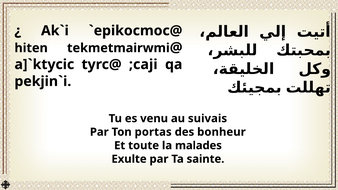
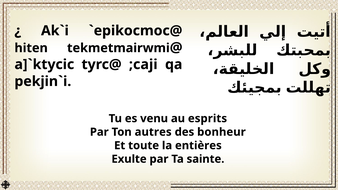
suivais: suivais -> esprits
portas: portas -> autres
malades: malades -> entières
